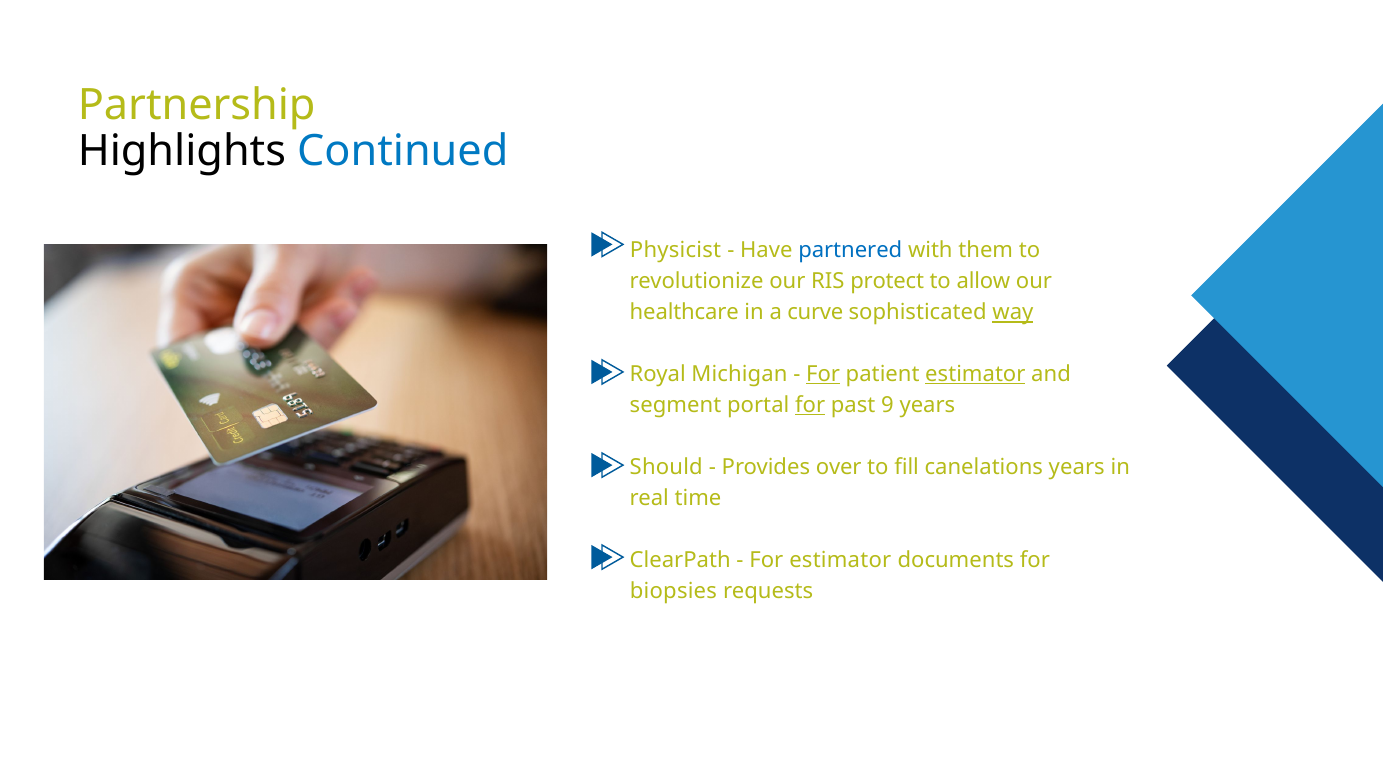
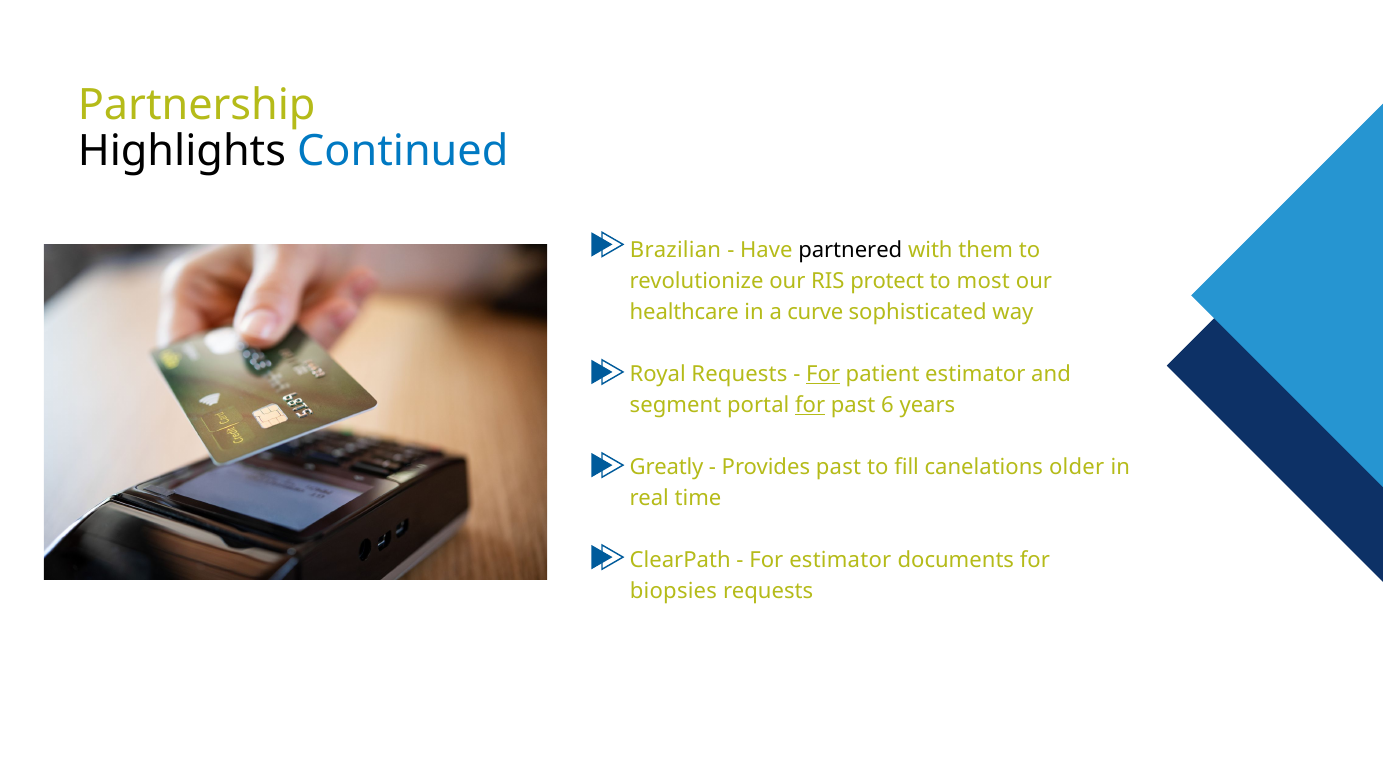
Physicist: Physicist -> Brazilian
partnered colour: blue -> black
allow: allow -> most
way underline: present -> none
Royal Michigan: Michigan -> Requests
estimator at (975, 374) underline: present -> none
9: 9 -> 6
Should: Should -> Greatly
Provides over: over -> past
canelations years: years -> older
